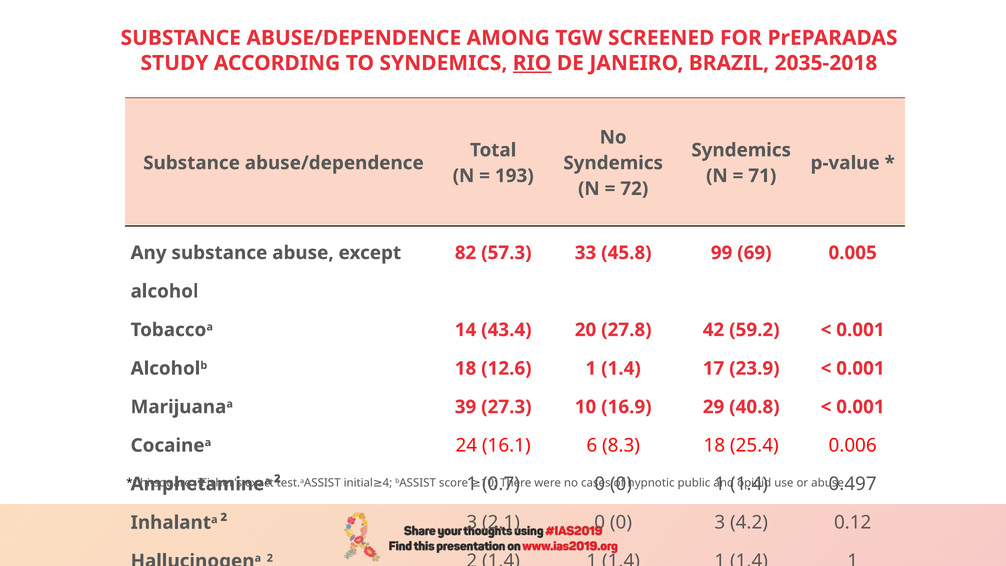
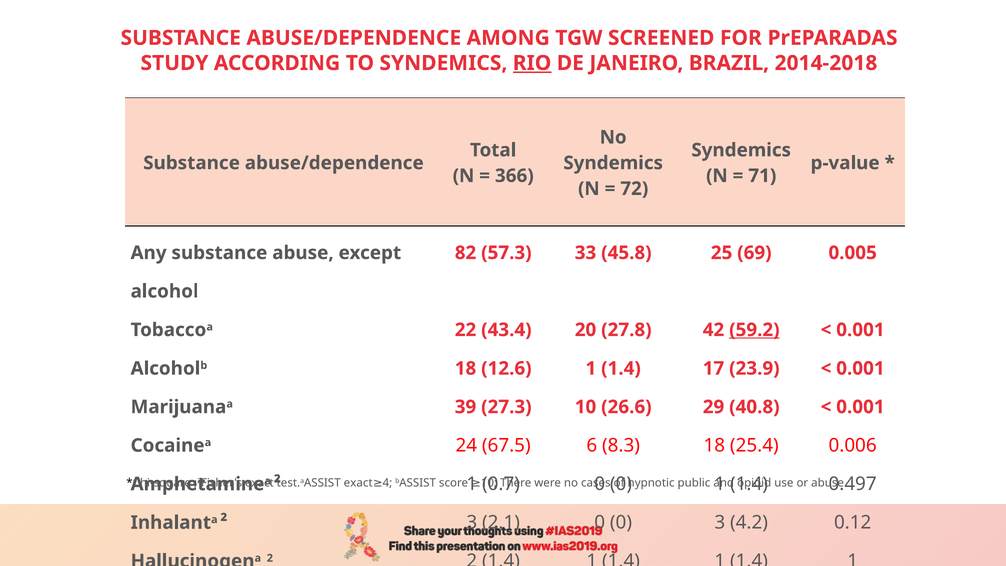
2035-2018: 2035-2018 -> 2014-2018
193: 193 -> 366
99: 99 -> 25
14: 14 -> 22
59.2 underline: none -> present
16.9: 16.9 -> 26.6
16.1: 16.1 -> 67.5
test.aASSIST initial: initial -> exact
